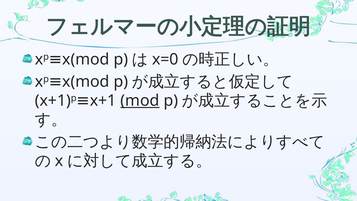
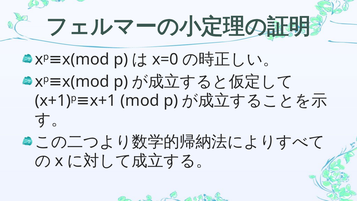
mod underline: present -> none
